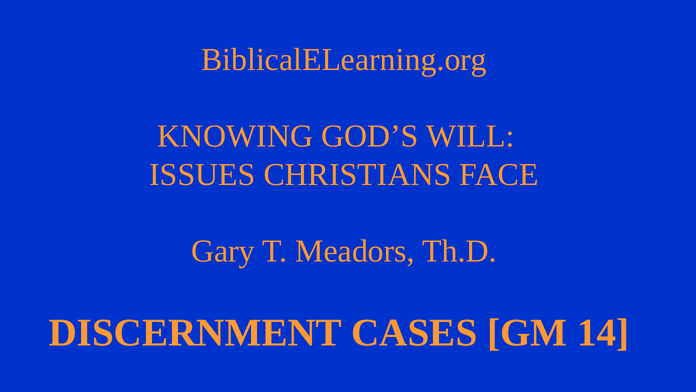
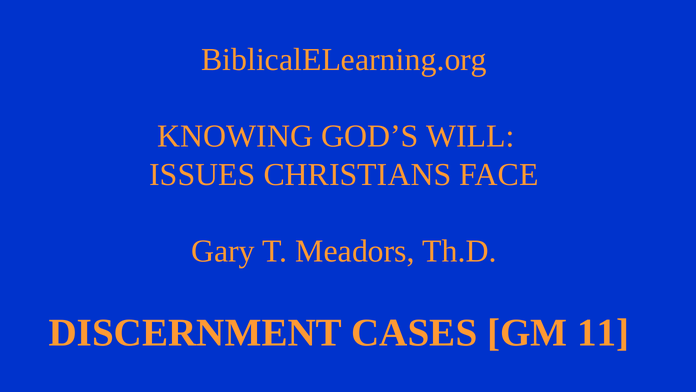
14: 14 -> 11
